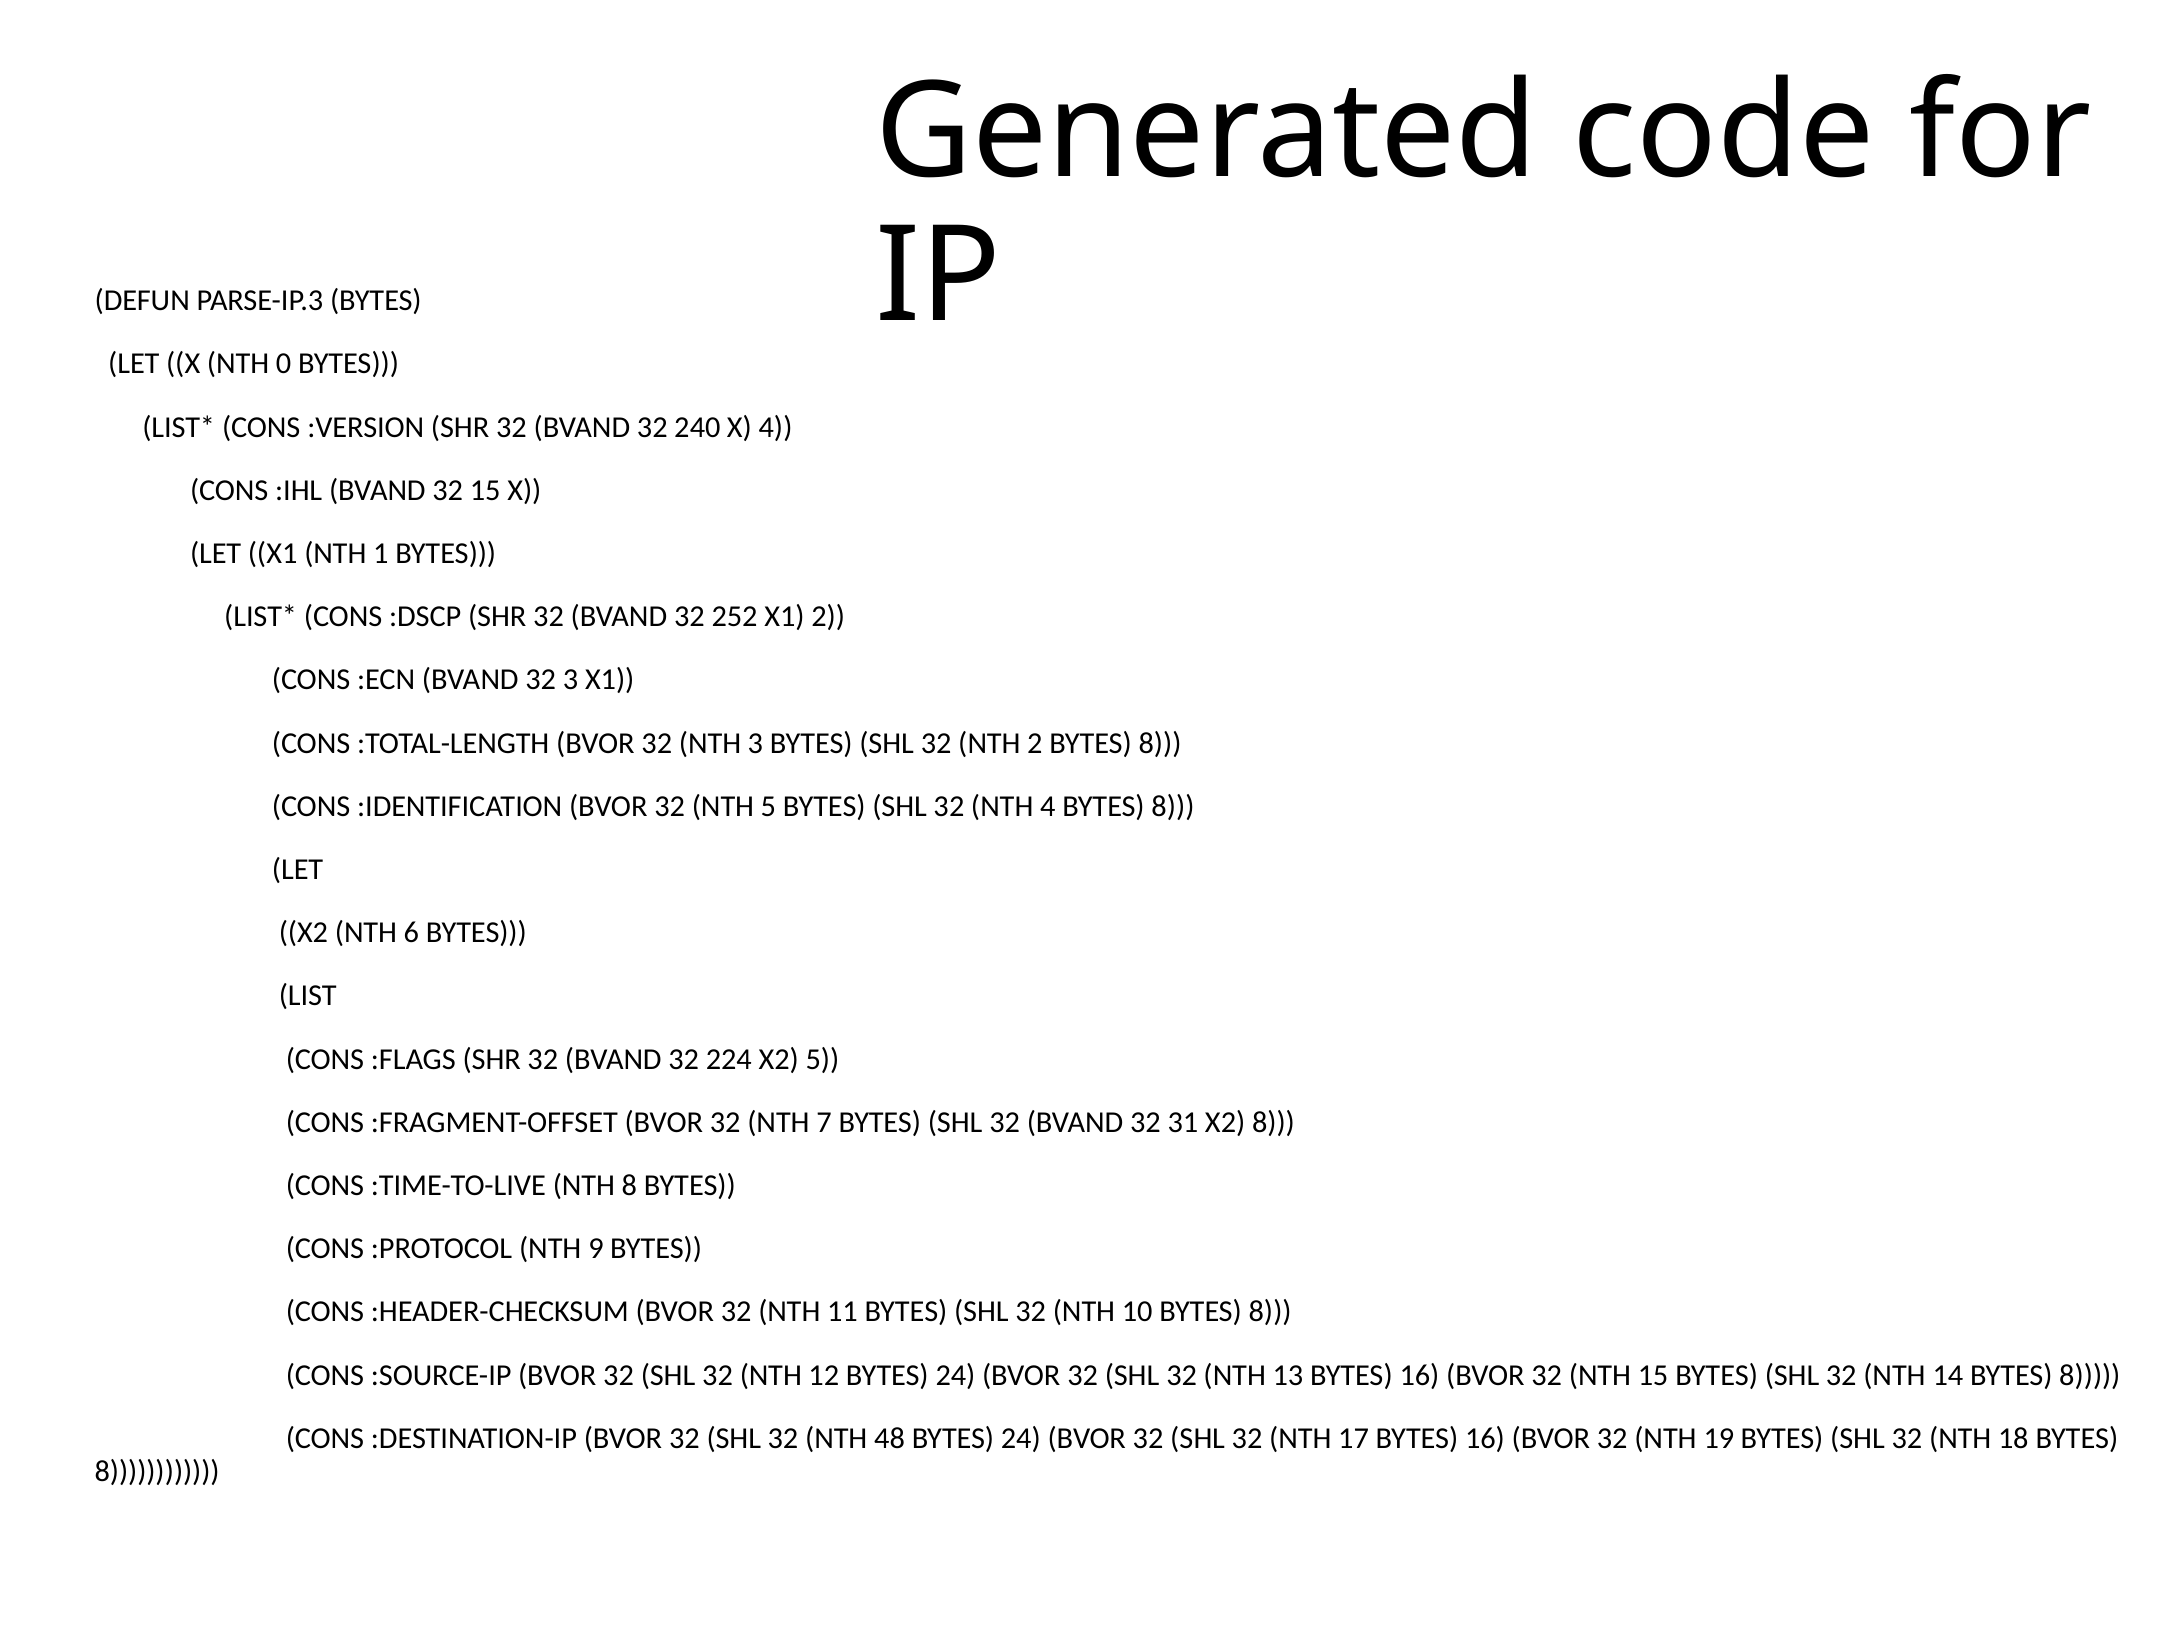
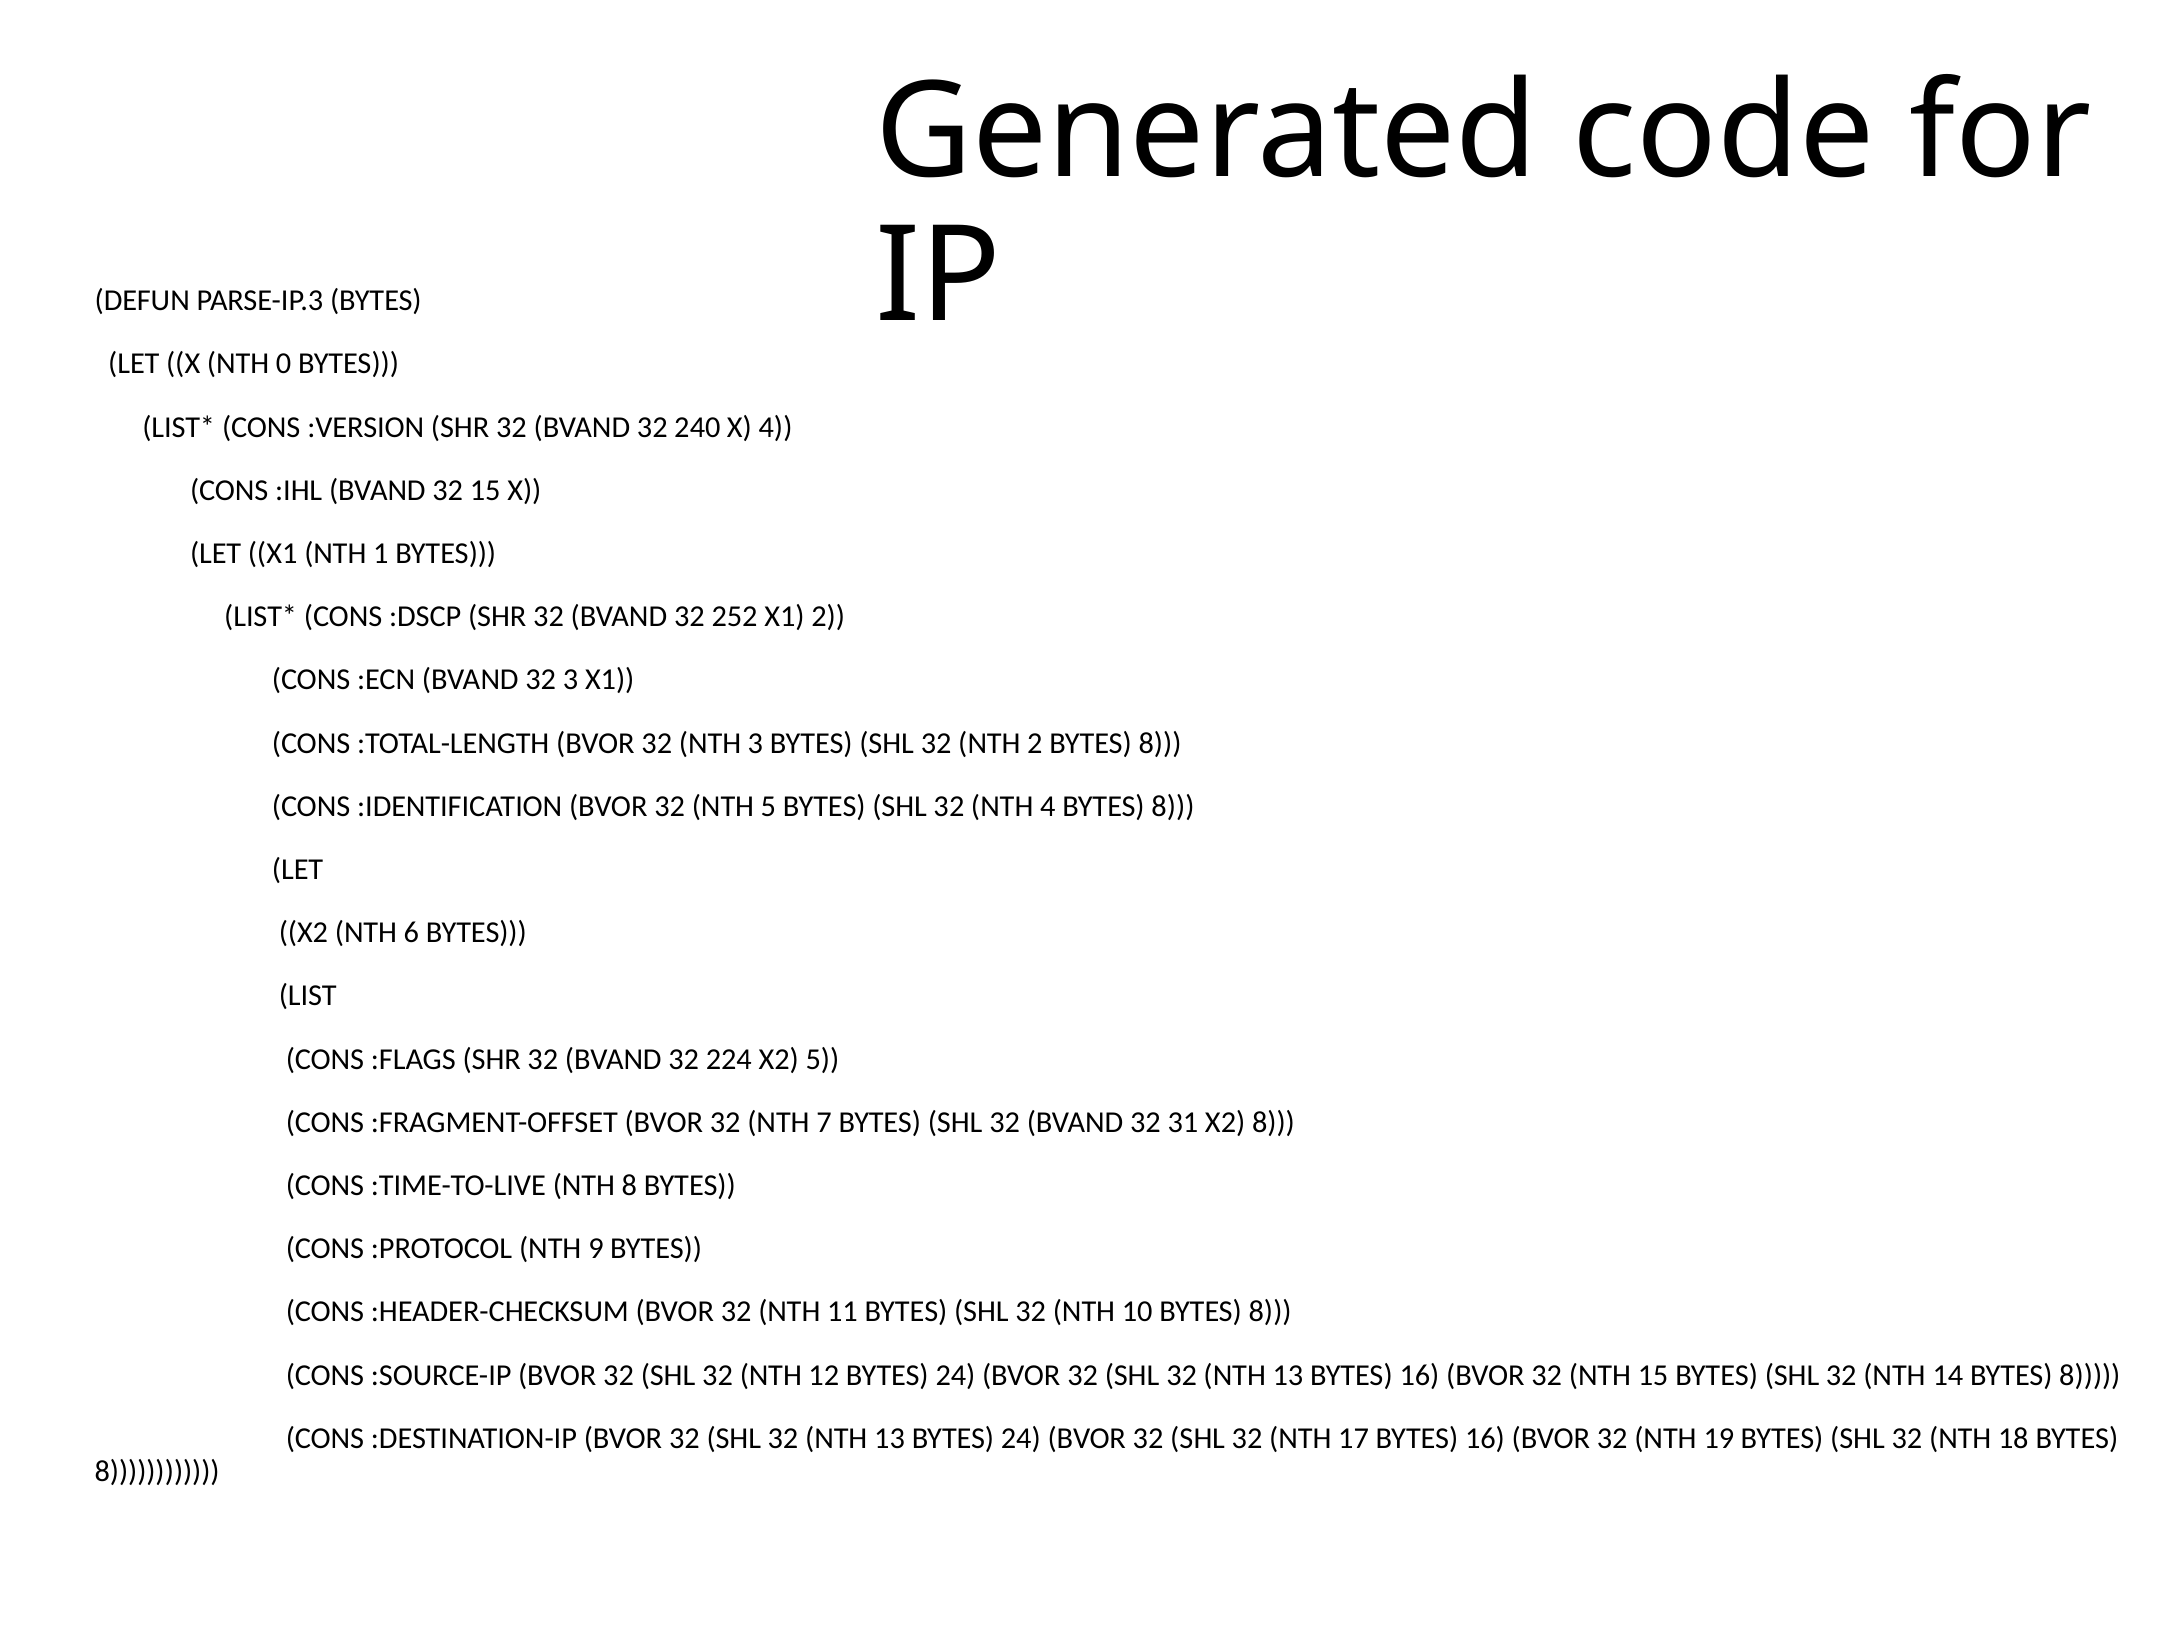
48 at (890, 1438): 48 -> 13
